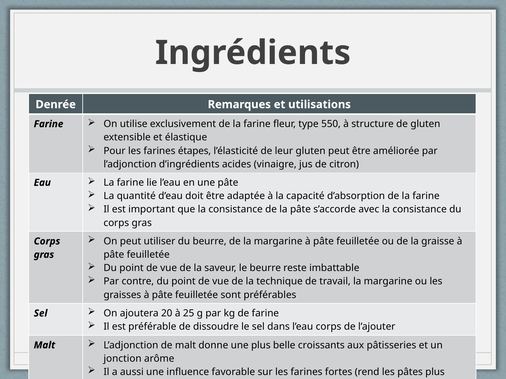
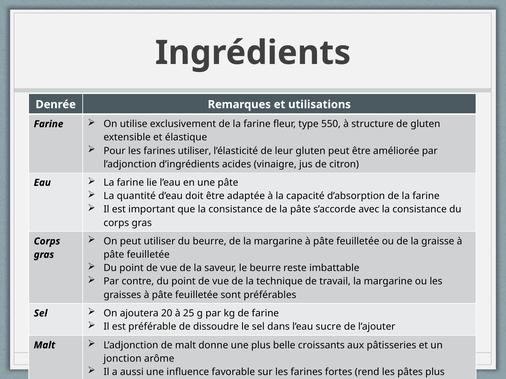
farines étapes: étapes -> utiliser
l’eau corps: corps -> sucre
